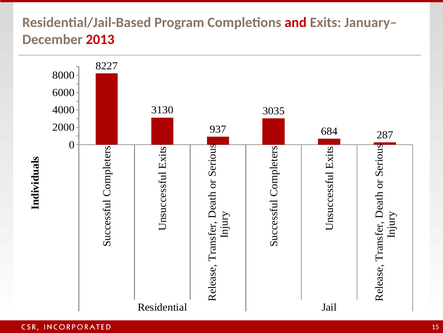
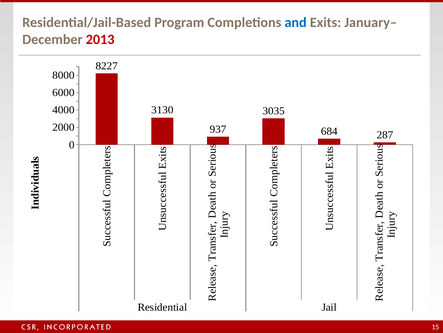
and colour: red -> blue
